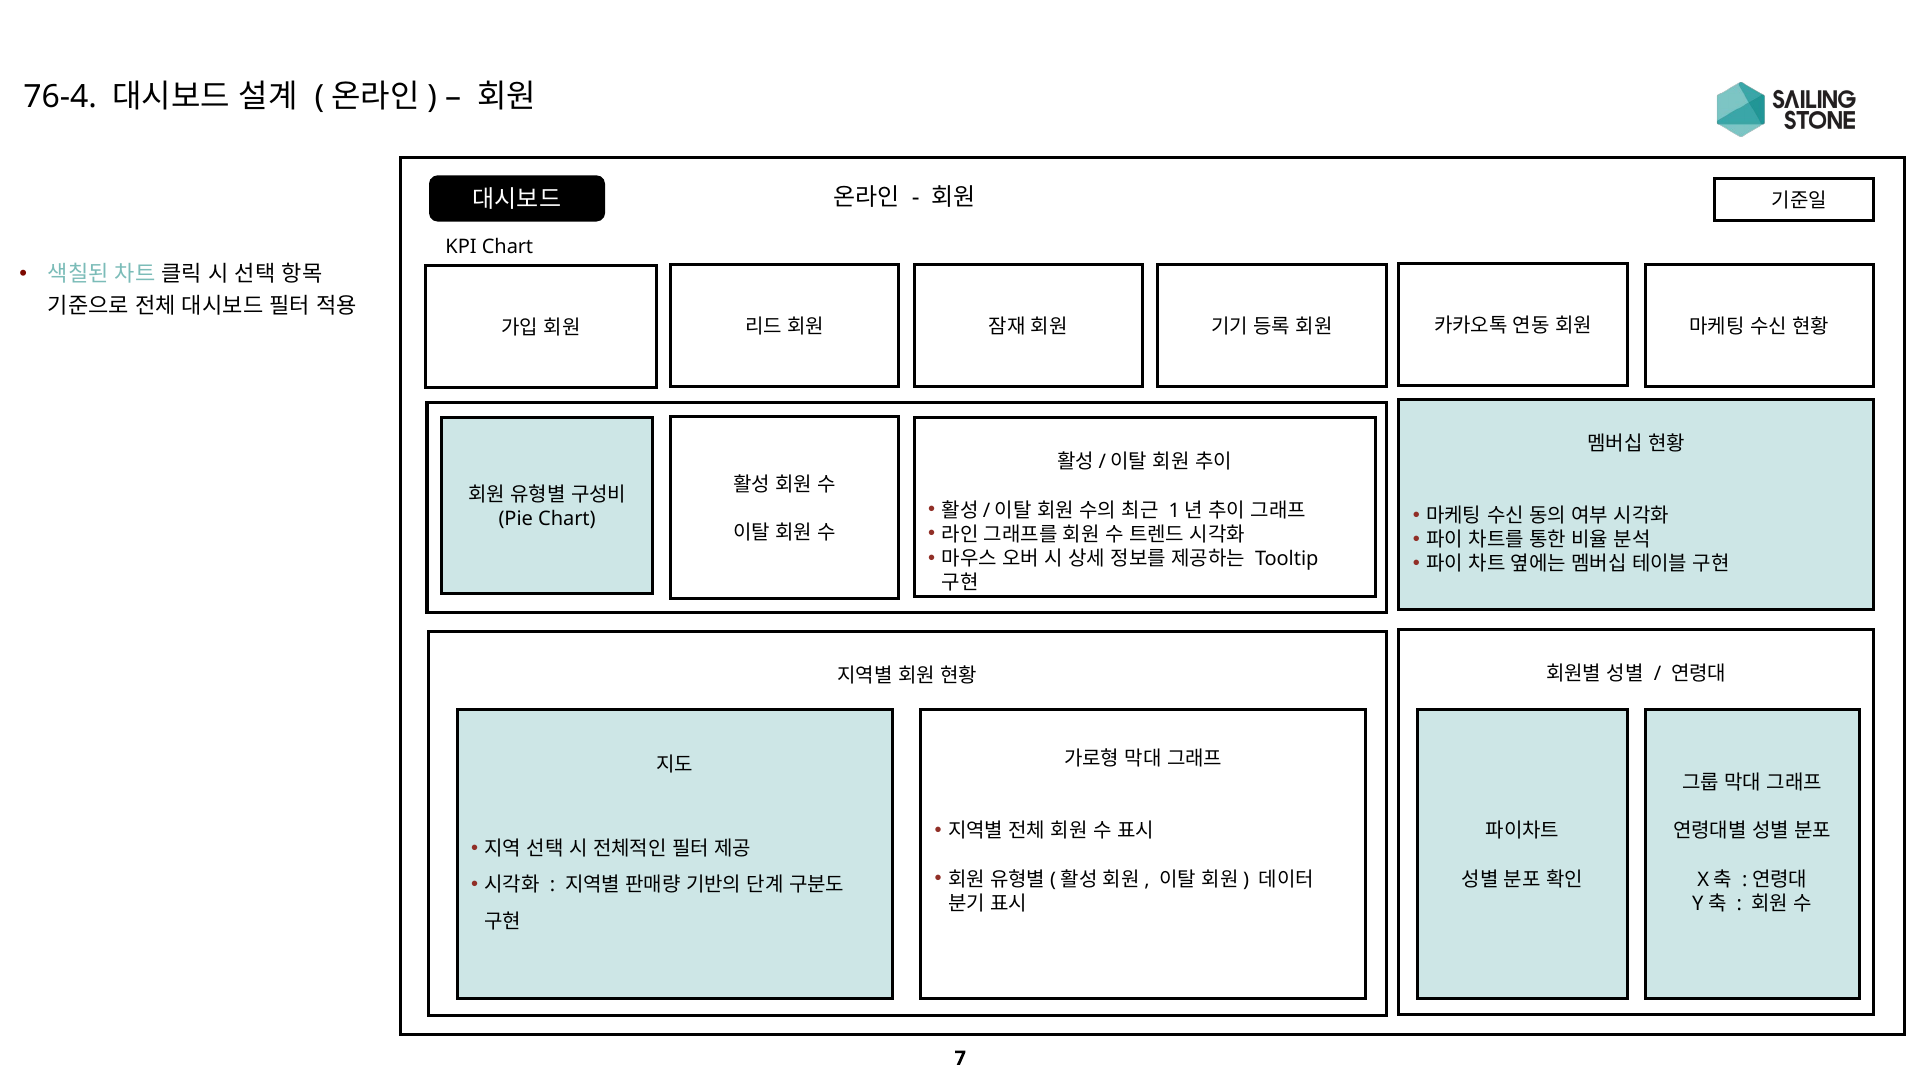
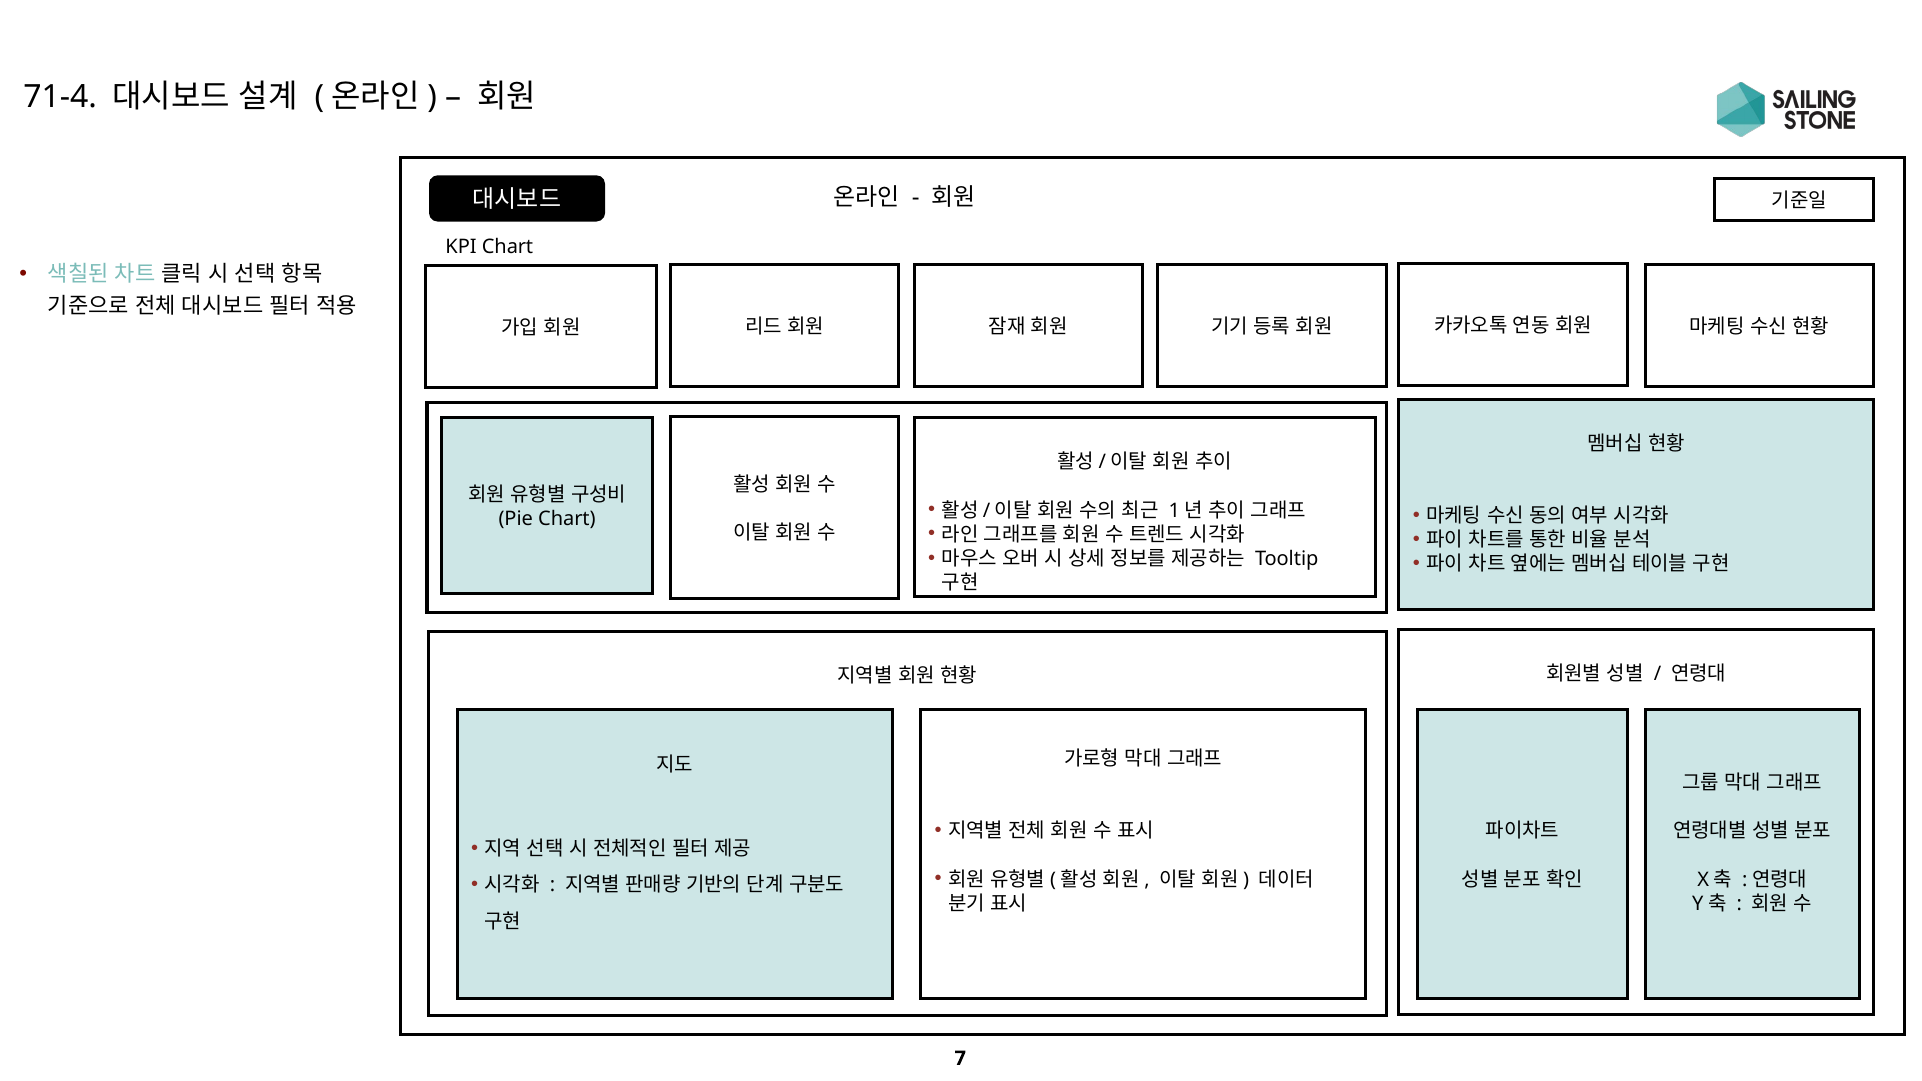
76-4: 76-4 -> 71-4
